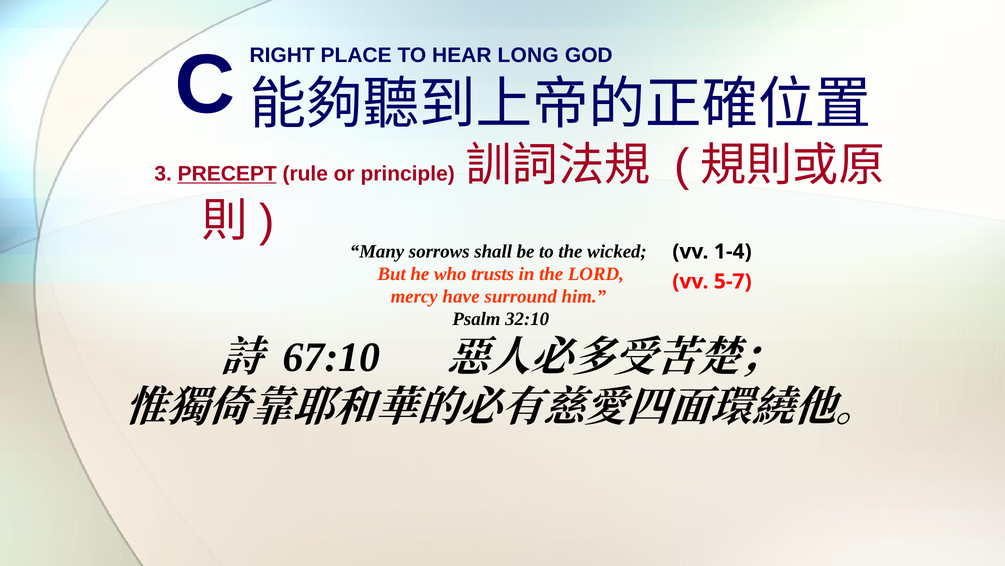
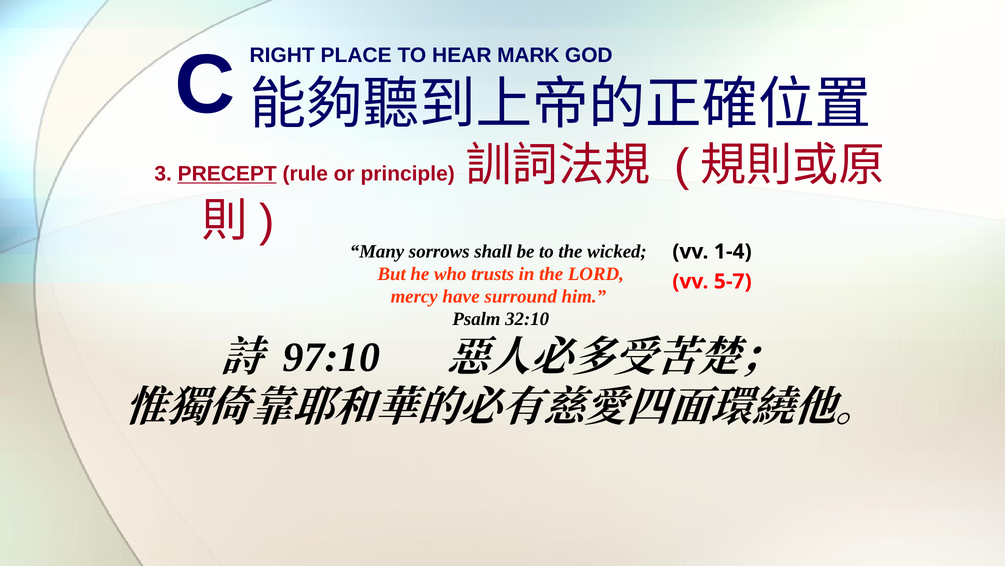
LONG: LONG -> MARK
67:10: 67:10 -> 97:10
